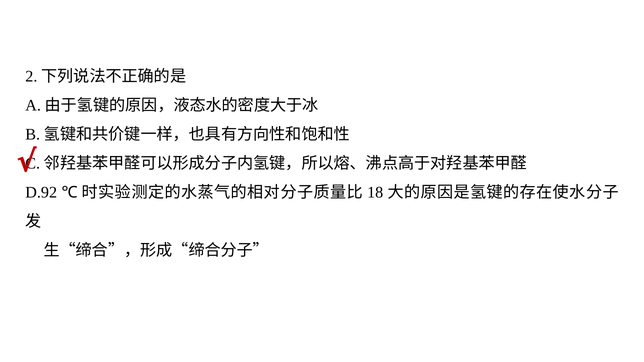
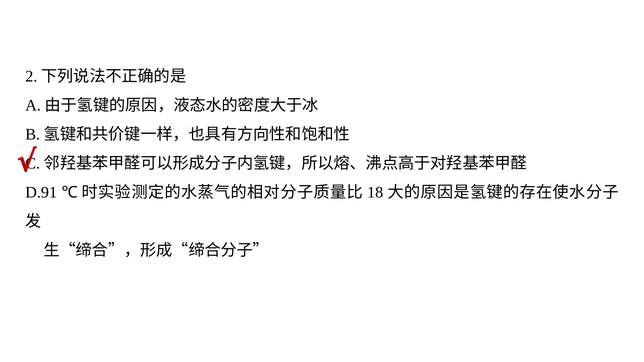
D.92: D.92 -> D.91
